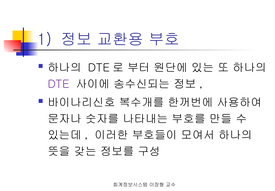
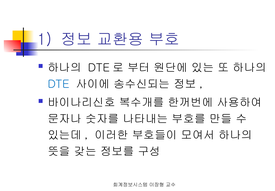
DTE colour: purple -> blue
